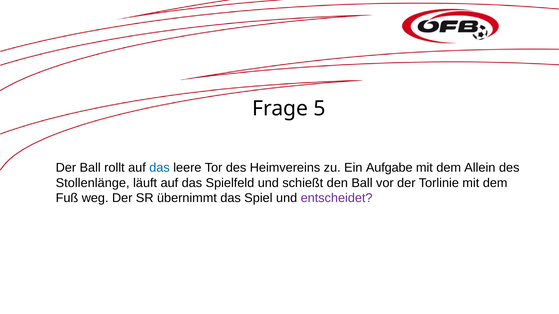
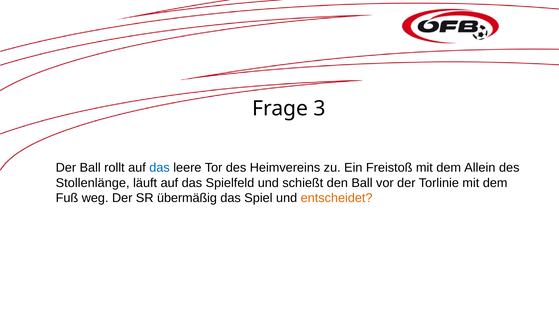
5: 5 -> 3
Aufgabe: Aufgabe -> Freistoß
übernimmt: übernimmt -> übermäßig
entscheidet colour: purple -> orange
